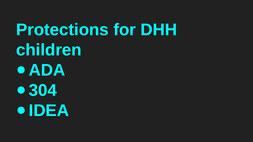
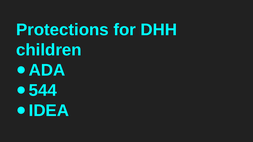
304: 304 -> 544
